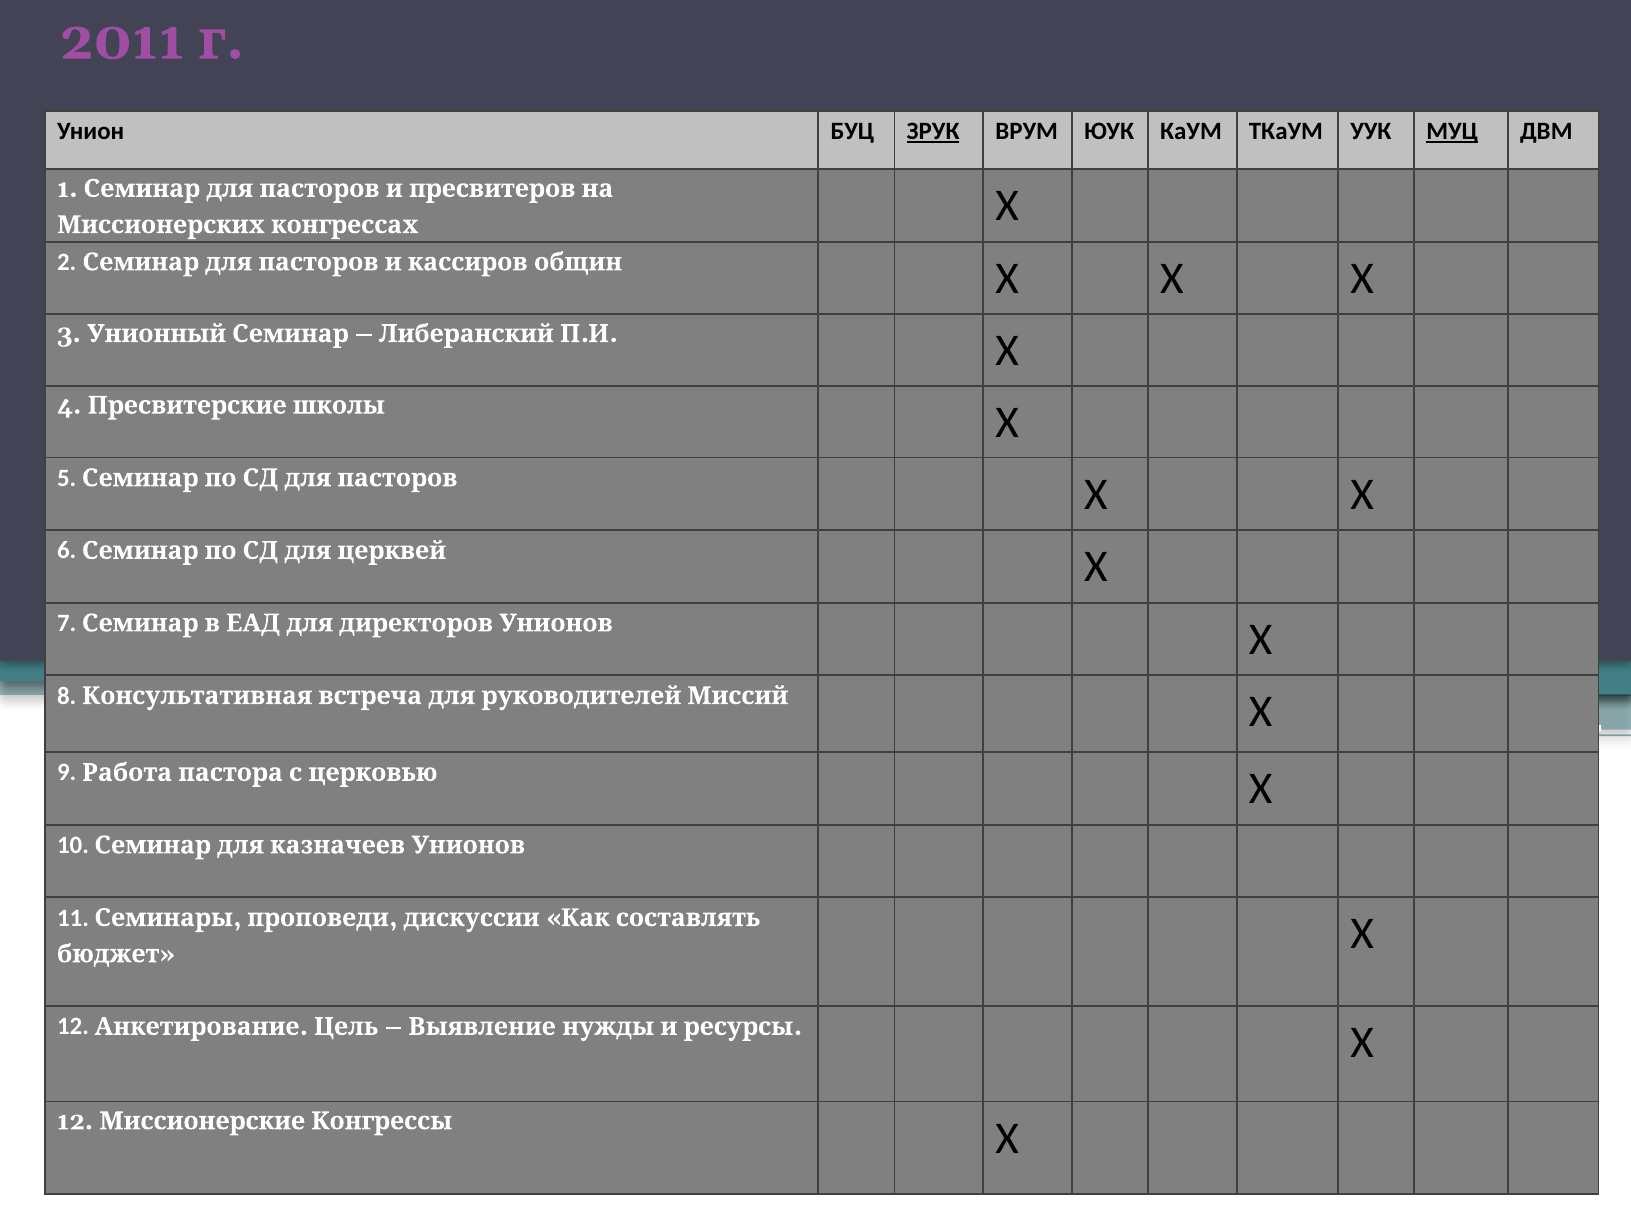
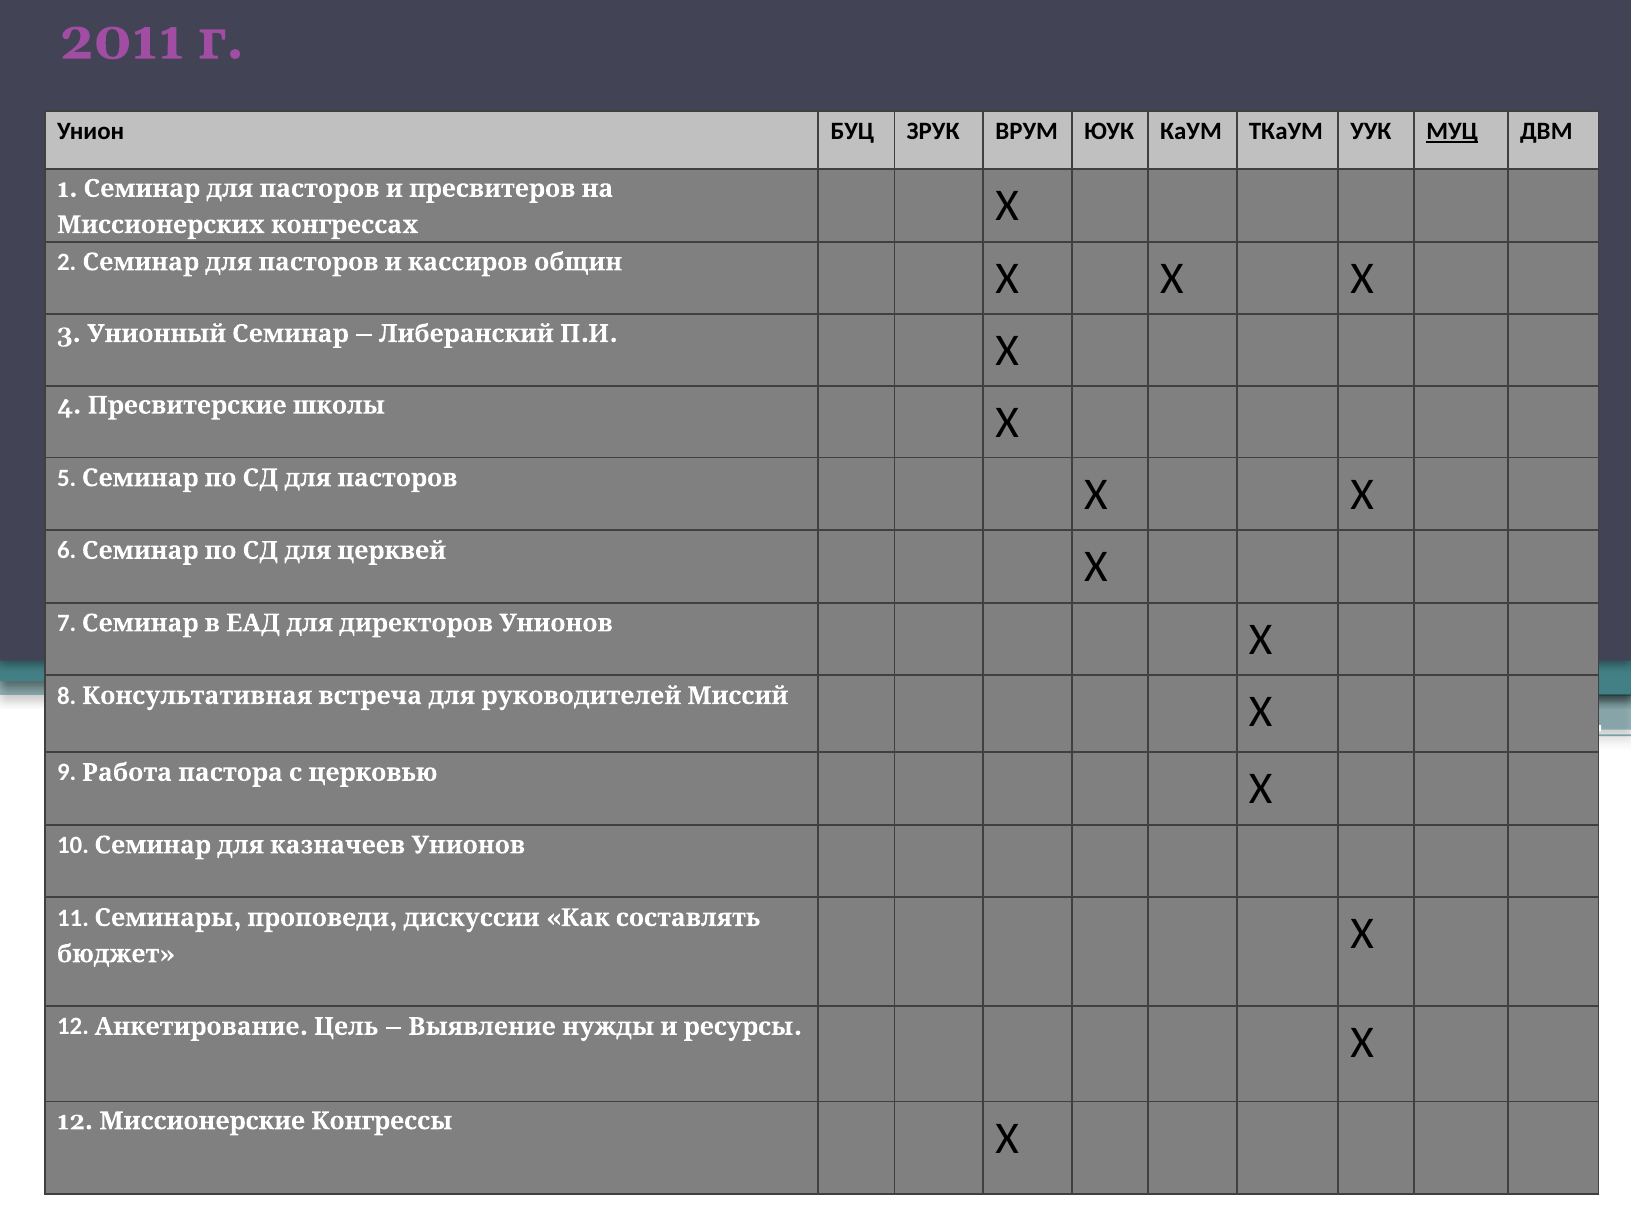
ЗРУК underline: present -> none
